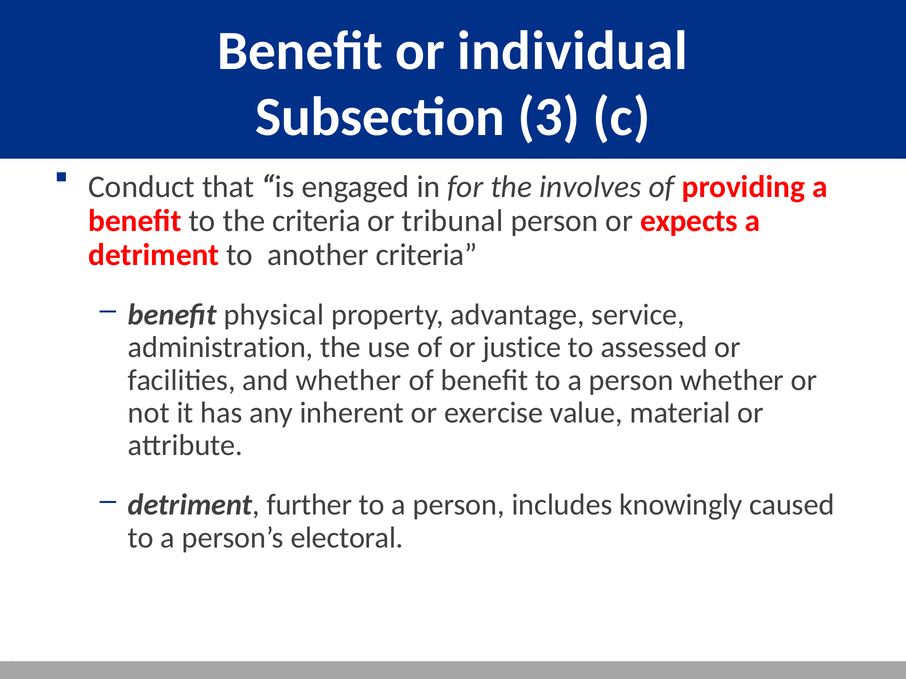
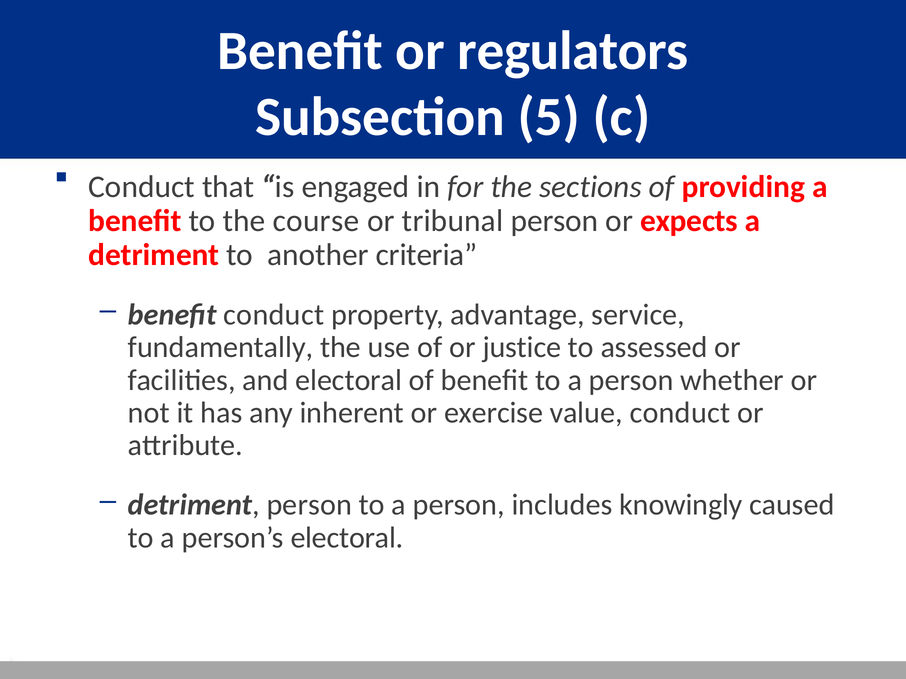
individual: individual -> regulators
3: 3 -> 5
involves: involves -> sections
the criteria: criteria -> course
benefit physical: physical -> conduct
administration: administration -> fundamentally
and whether: whether -> electoral
value material: material -> conduct
detriment further: further -> person
